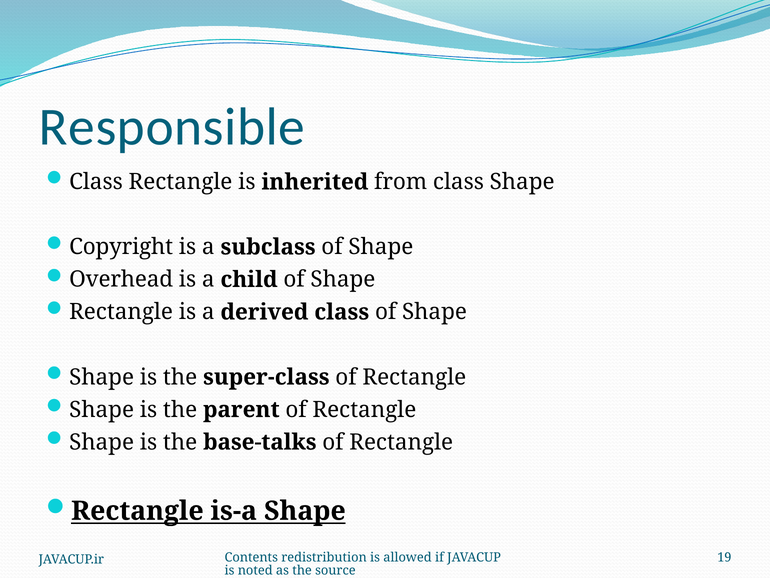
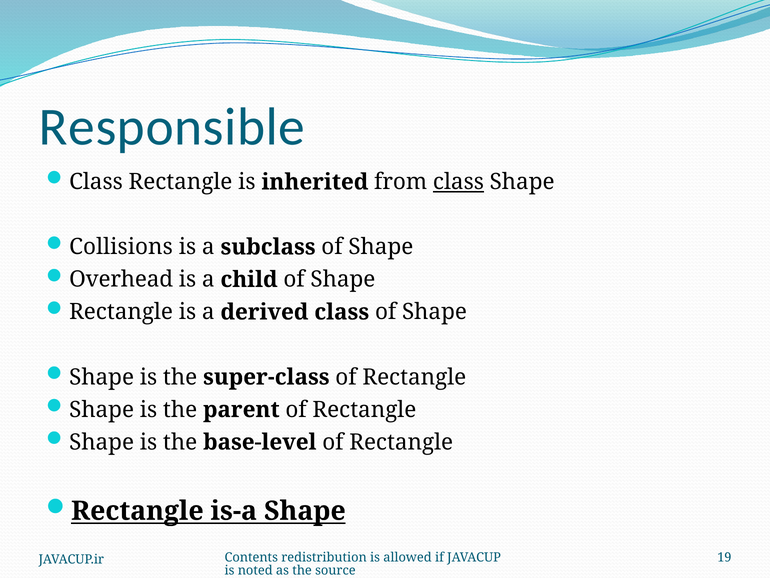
class at (458, 182) underline: none -> present
Copyright: Copyright -> Collisions
base-talks: base-talks -> base-level
